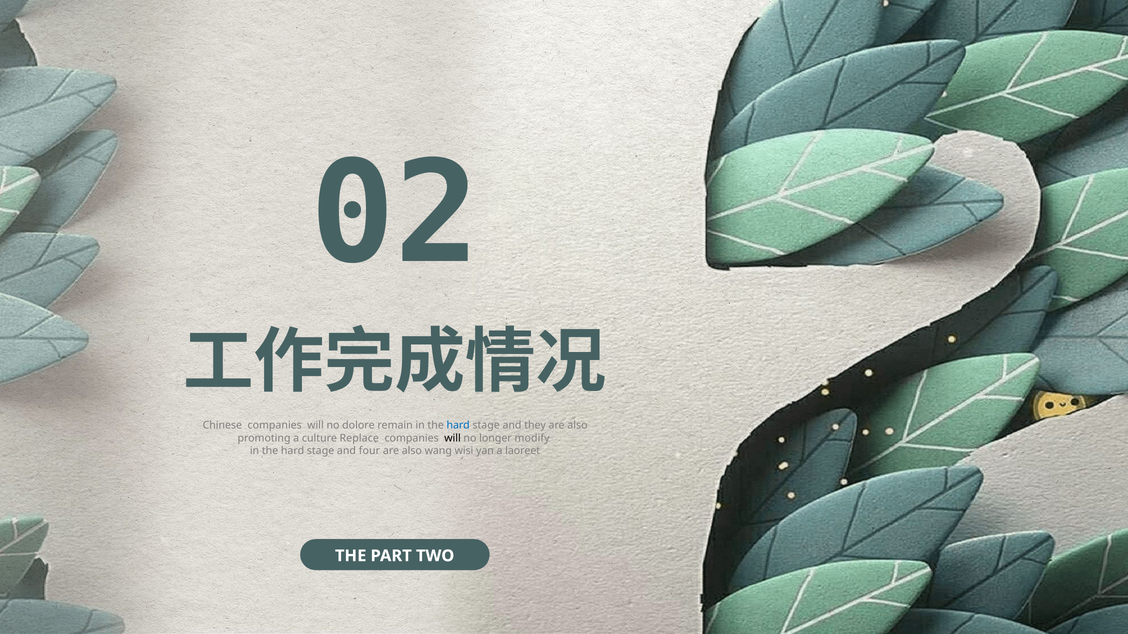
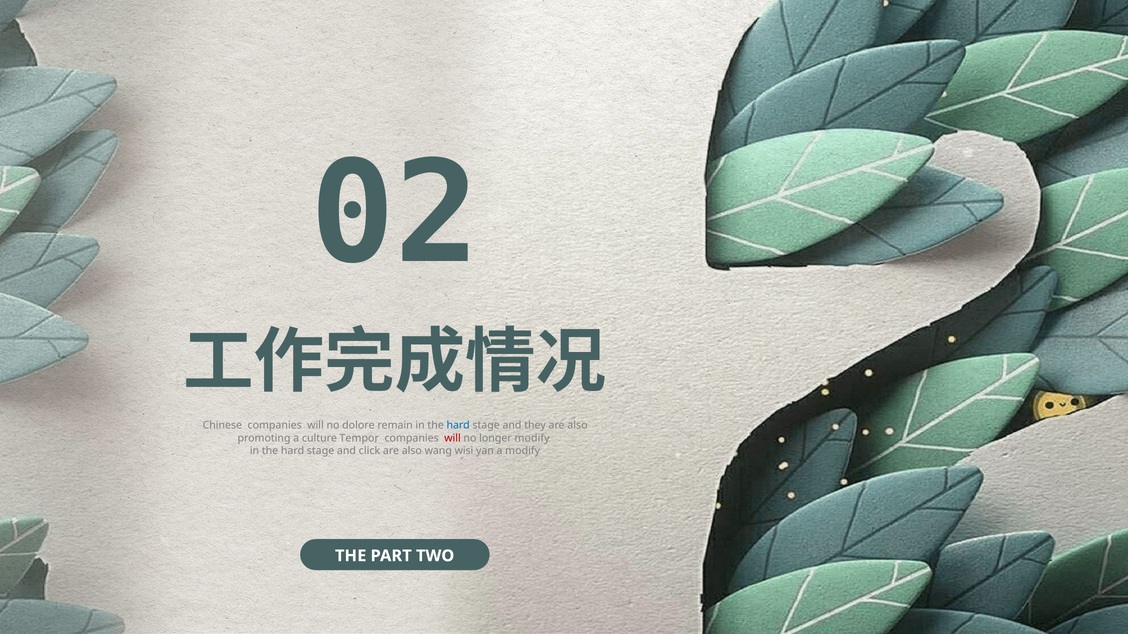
Replace: Replace -> Tempor
will at (453, 438) colour: black -> red
four: four -> click
a laoreet: laoreet -> modify
